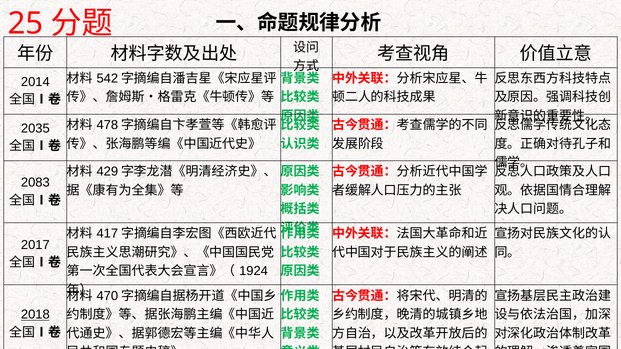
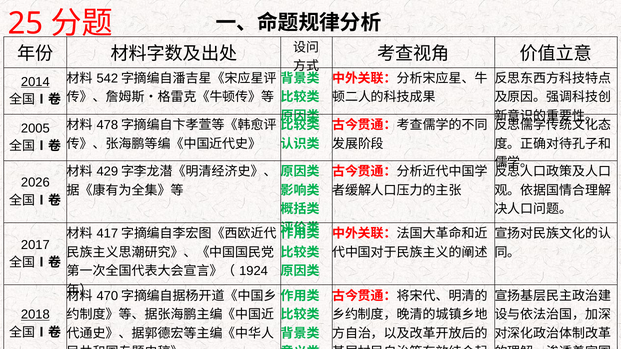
2014 underline: none -> present
2035: 2035 -> 2005
2083: 2083 -> 2026
